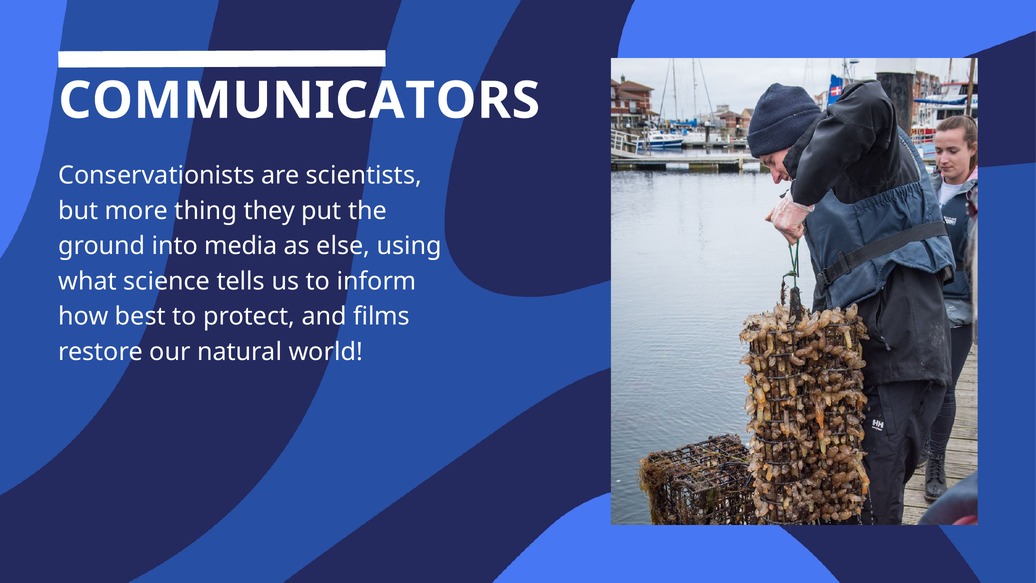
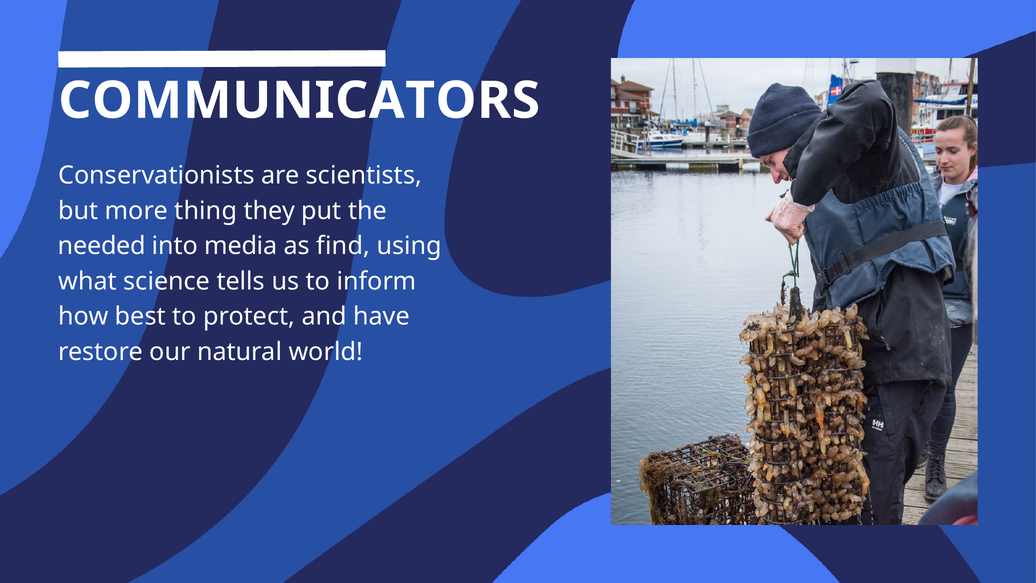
ground: ground -> needed
else: else -> find
films: films -> have
